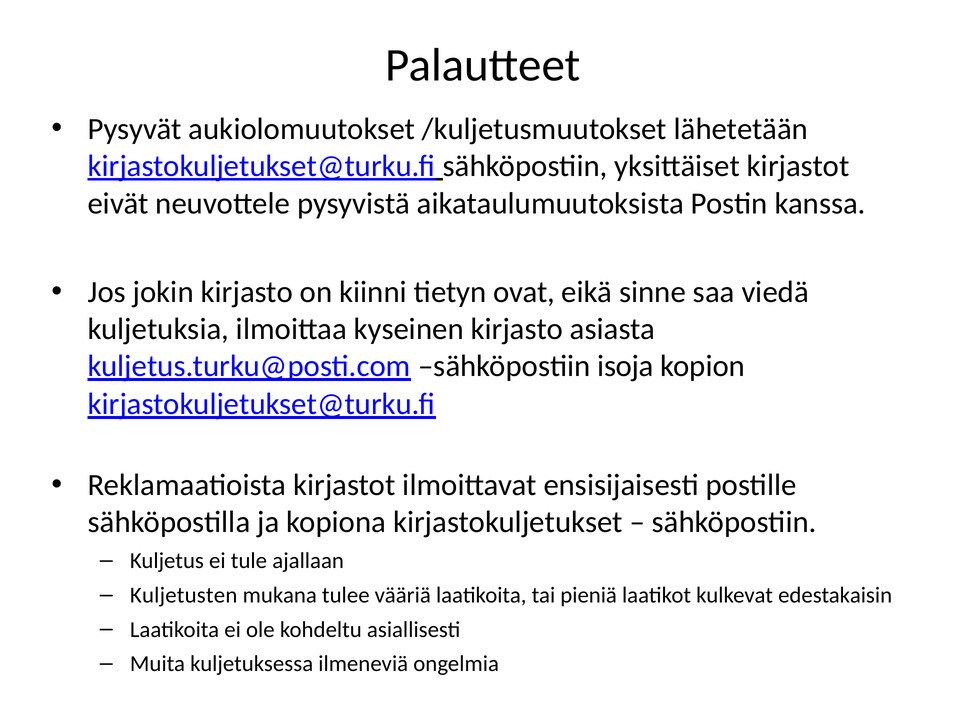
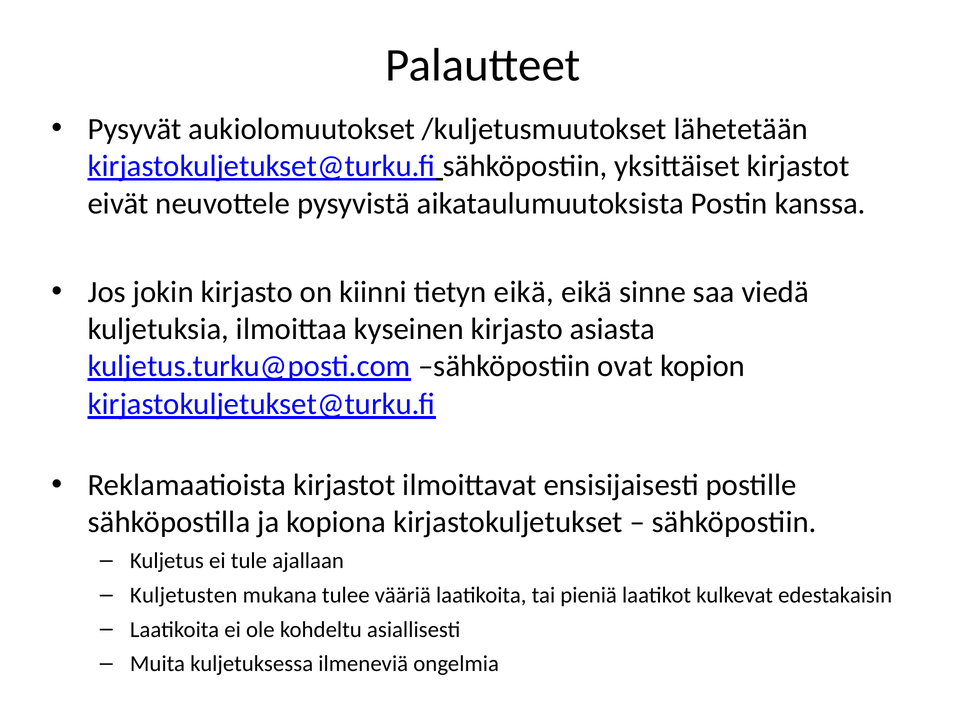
tietyn ovat: ovat -> eikä
isoja: isoja -> ovat
